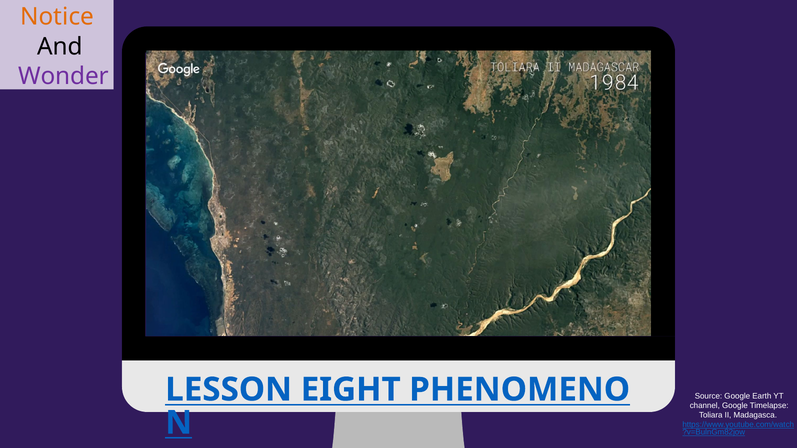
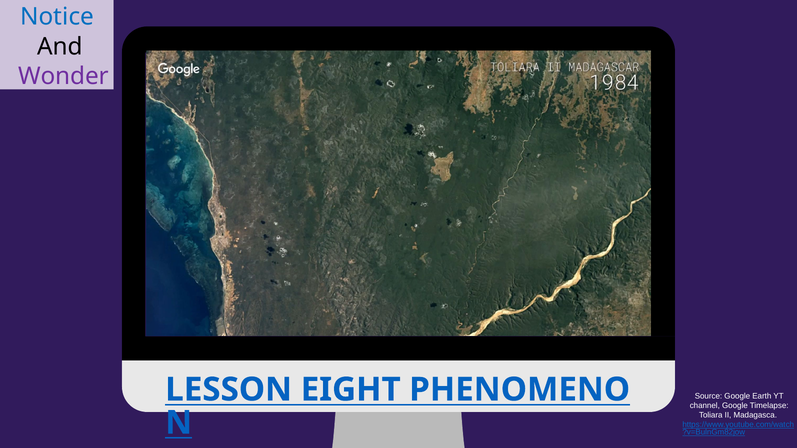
Notice colour: orange -> blue
